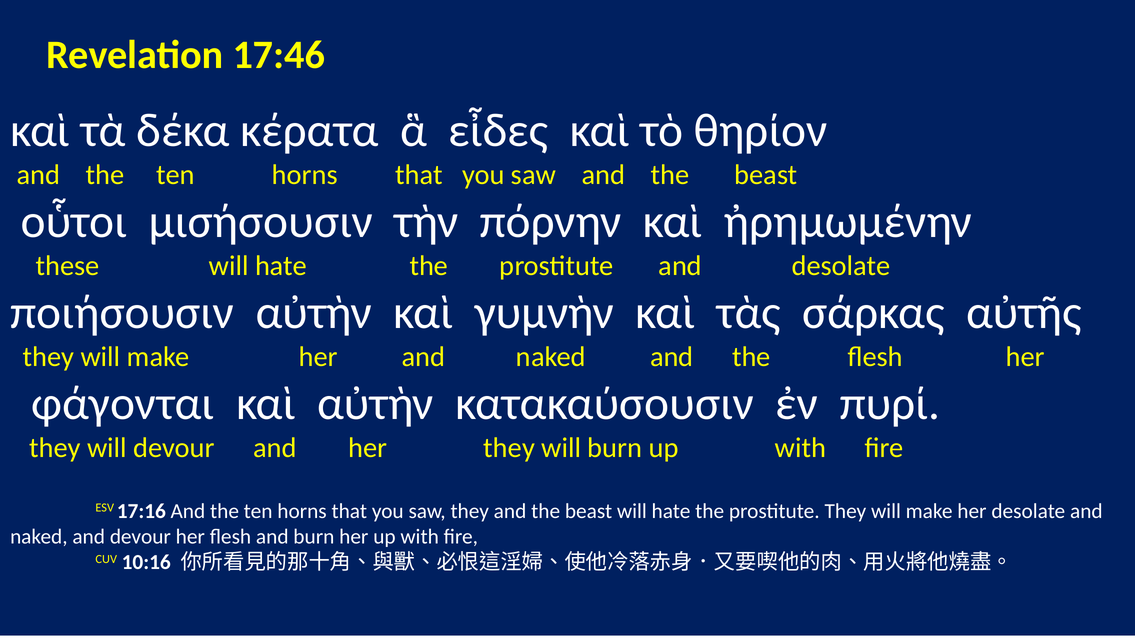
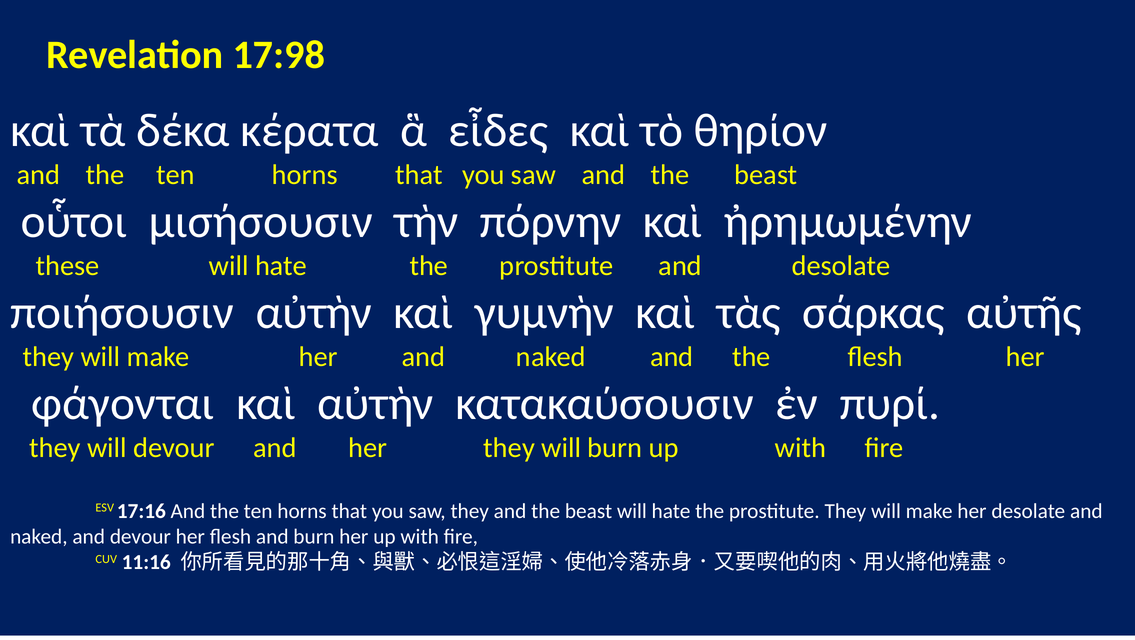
17:46: 17:46 -> 17:98
10:16: 10:16 -> 11:16
